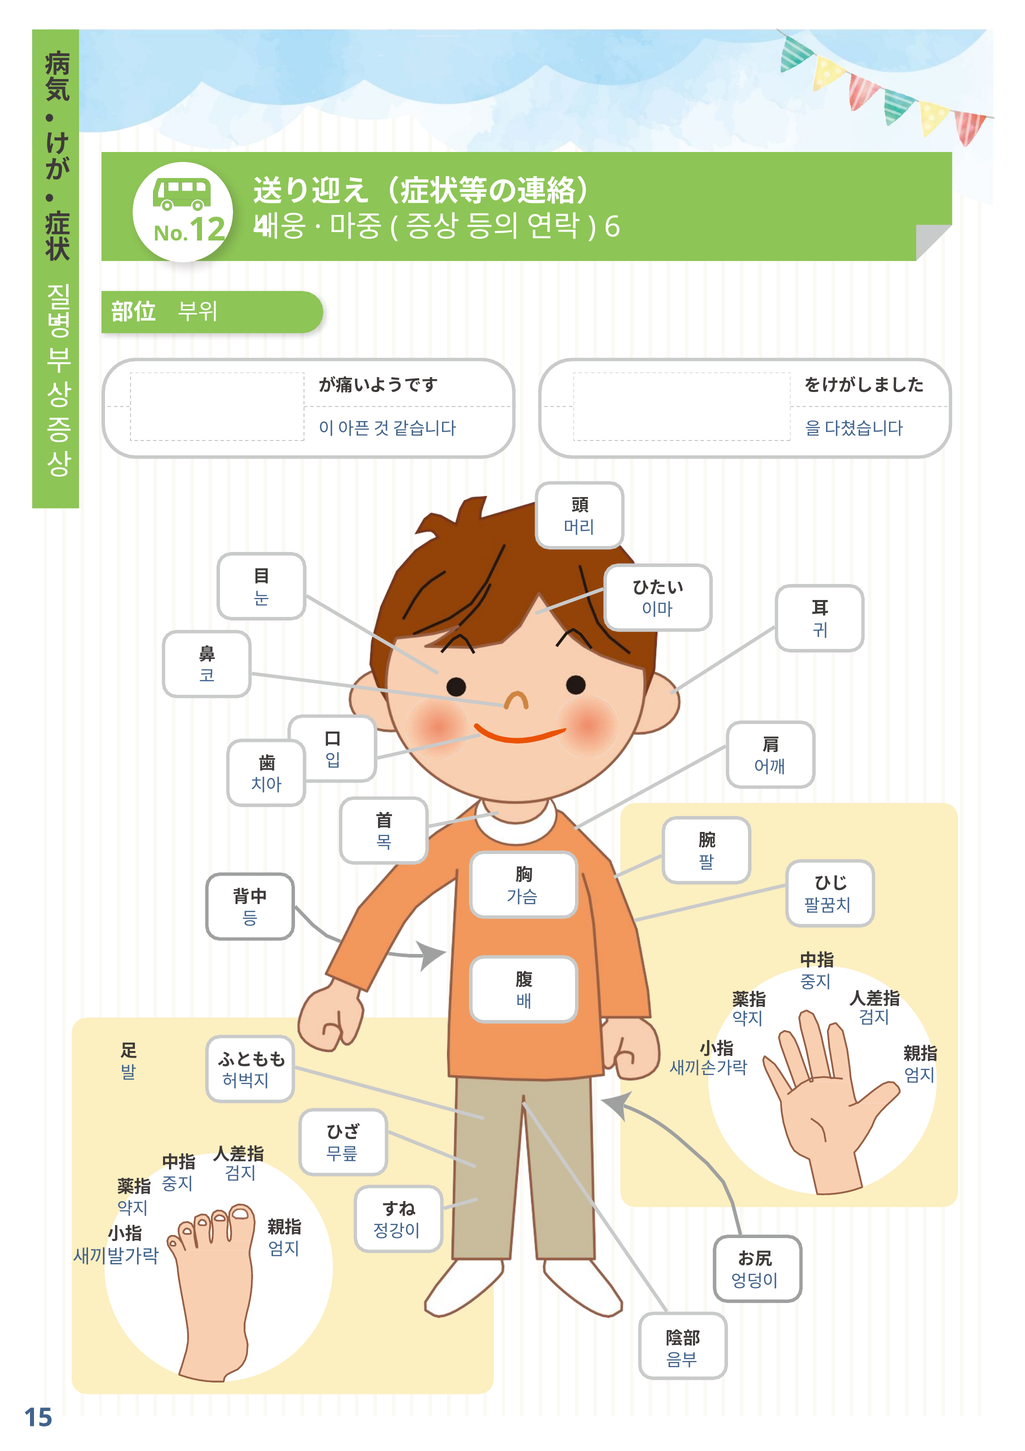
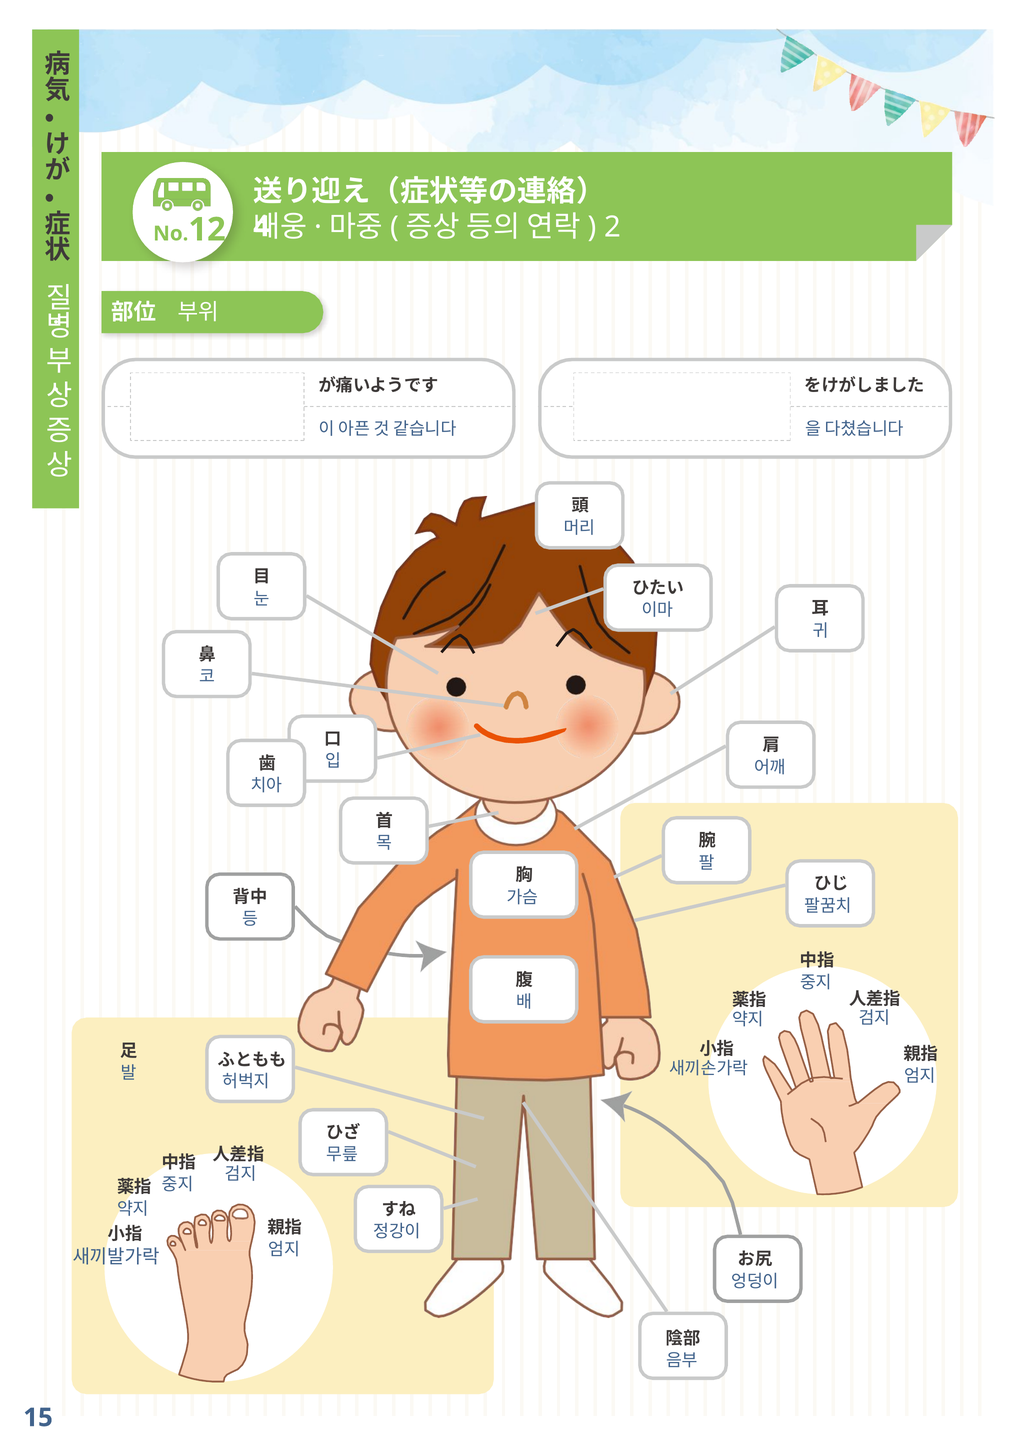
6: 6 -> 2
